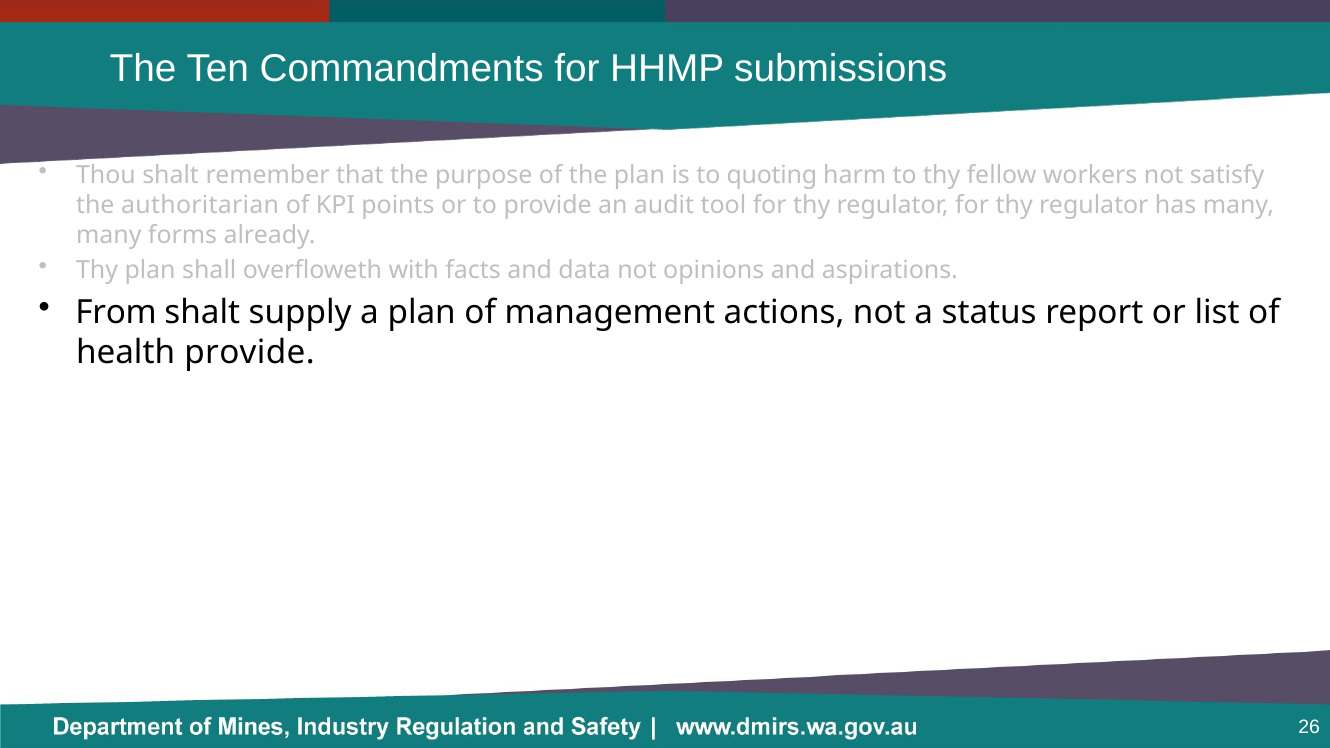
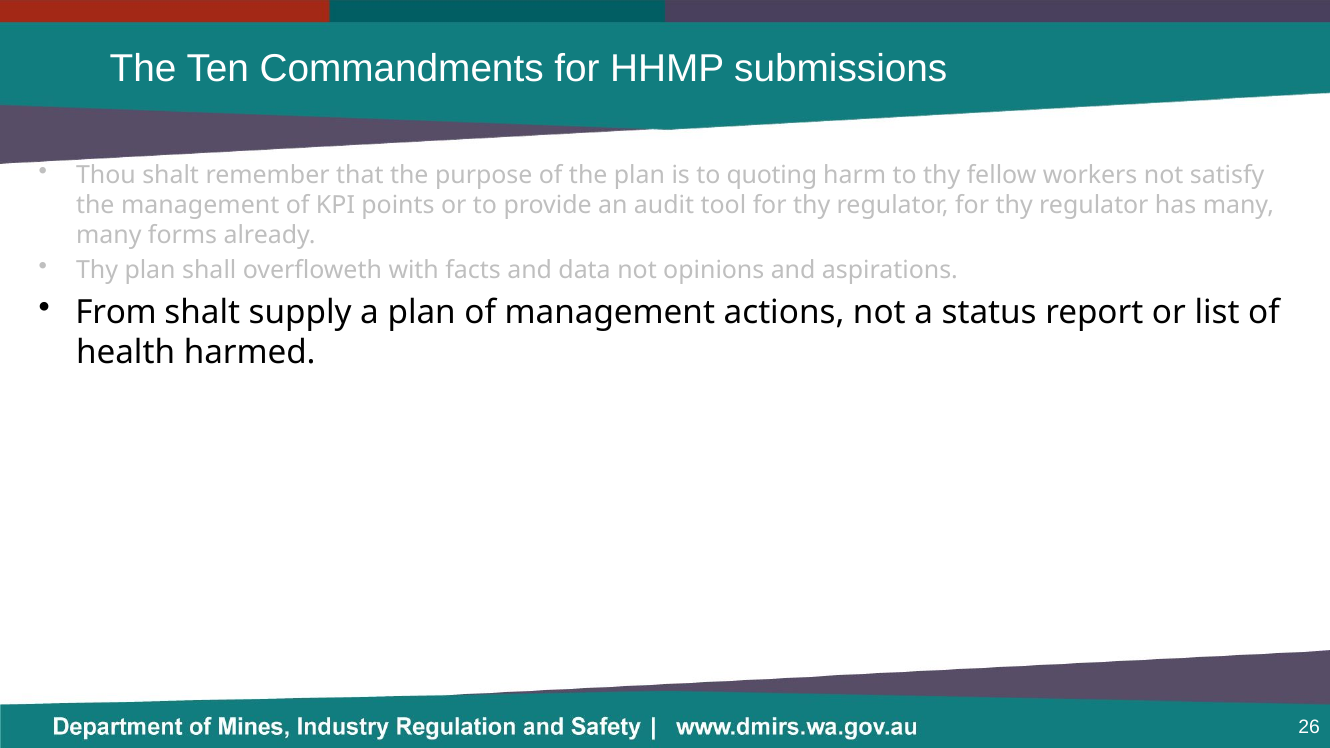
the authoritarian: authoritarian -> management
health provide: provide -> harmed
